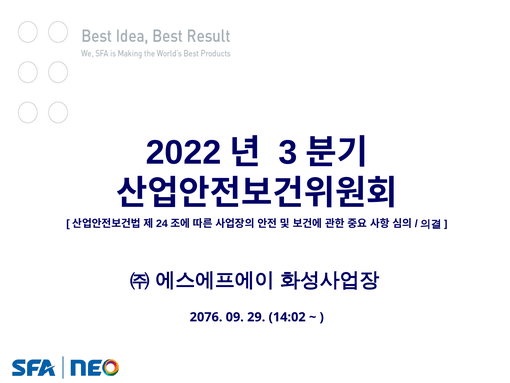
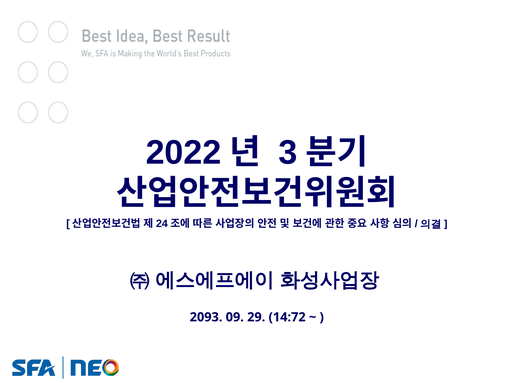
2076: 2076 -> 2093
14:02: 14:02 -> 14:72
